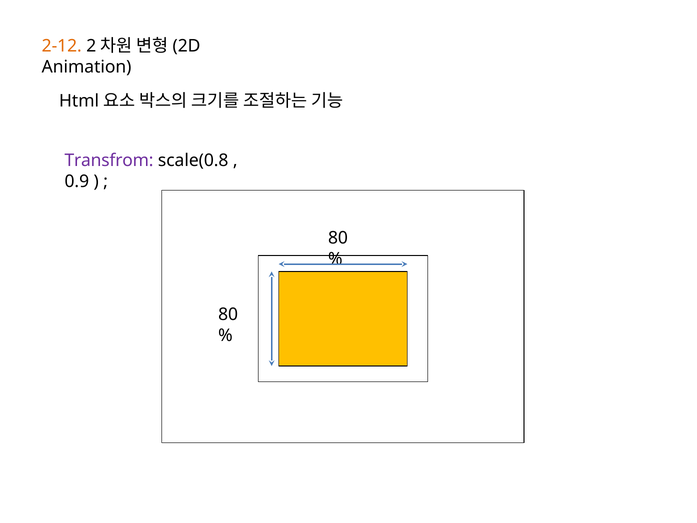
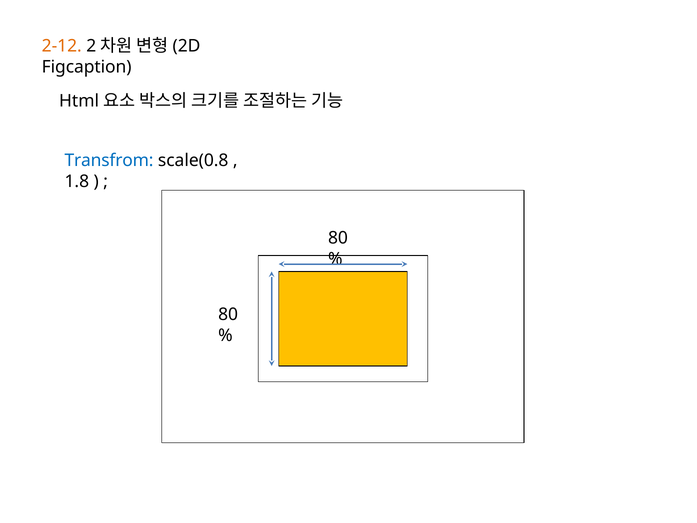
Animation: Animation -> Figcaption
Transfrom colour: purple -> blue
0.9: 0.9 -> 1.8
